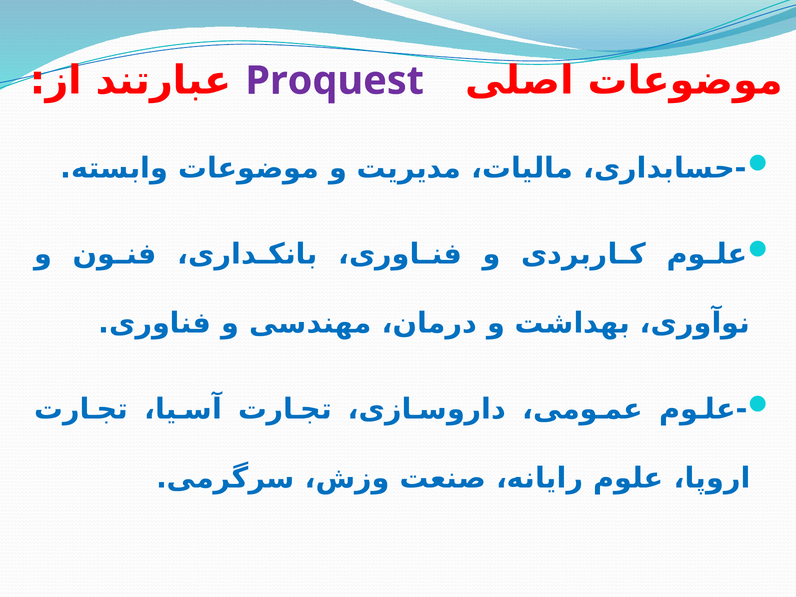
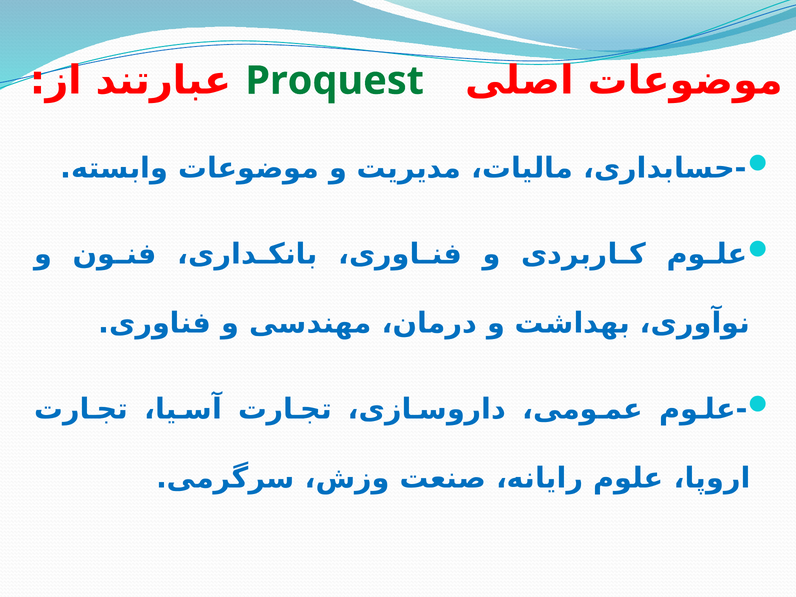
Proquest colour: purple -> green
